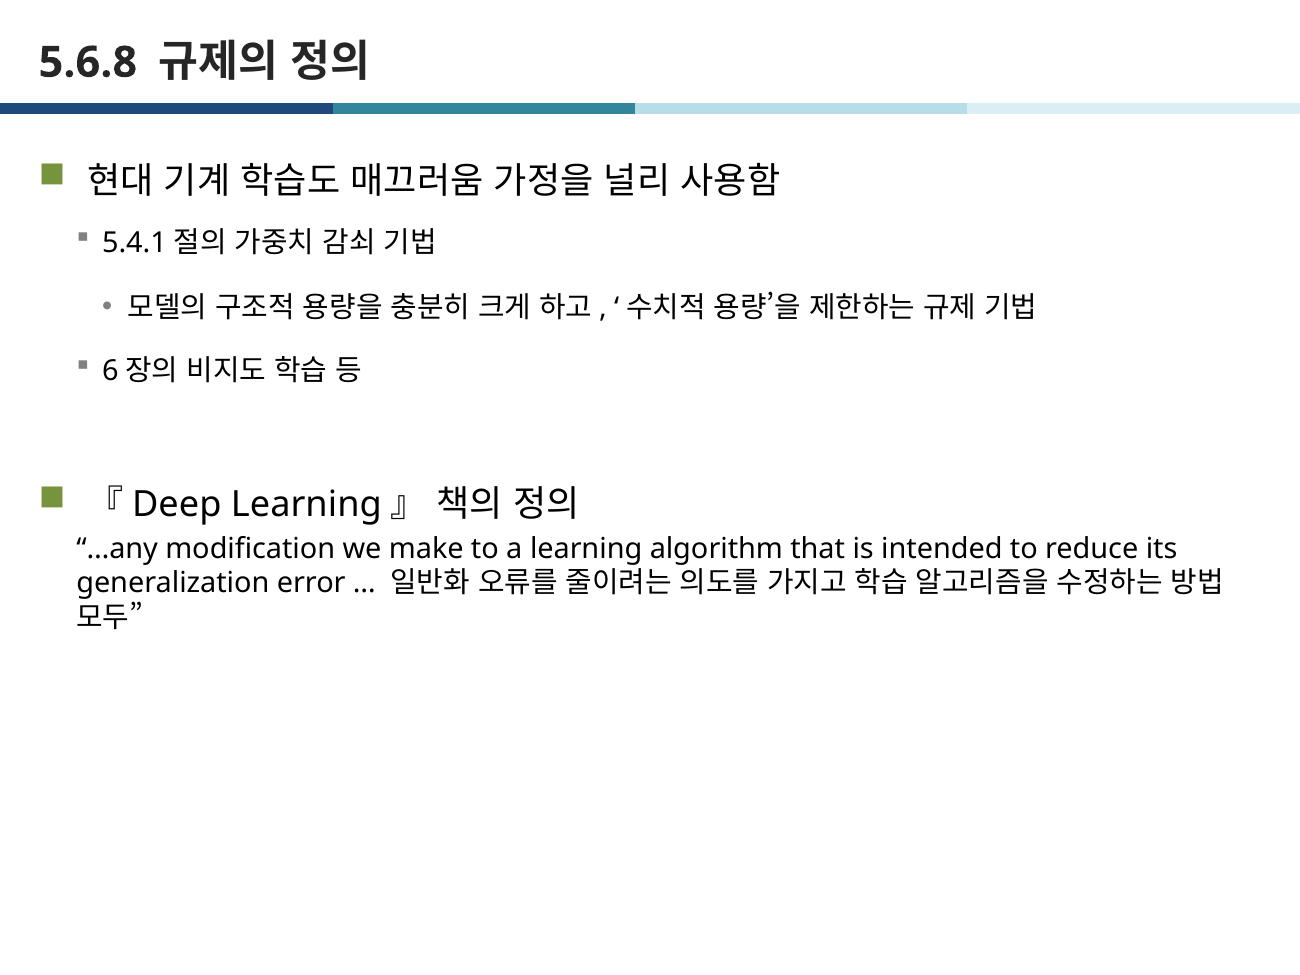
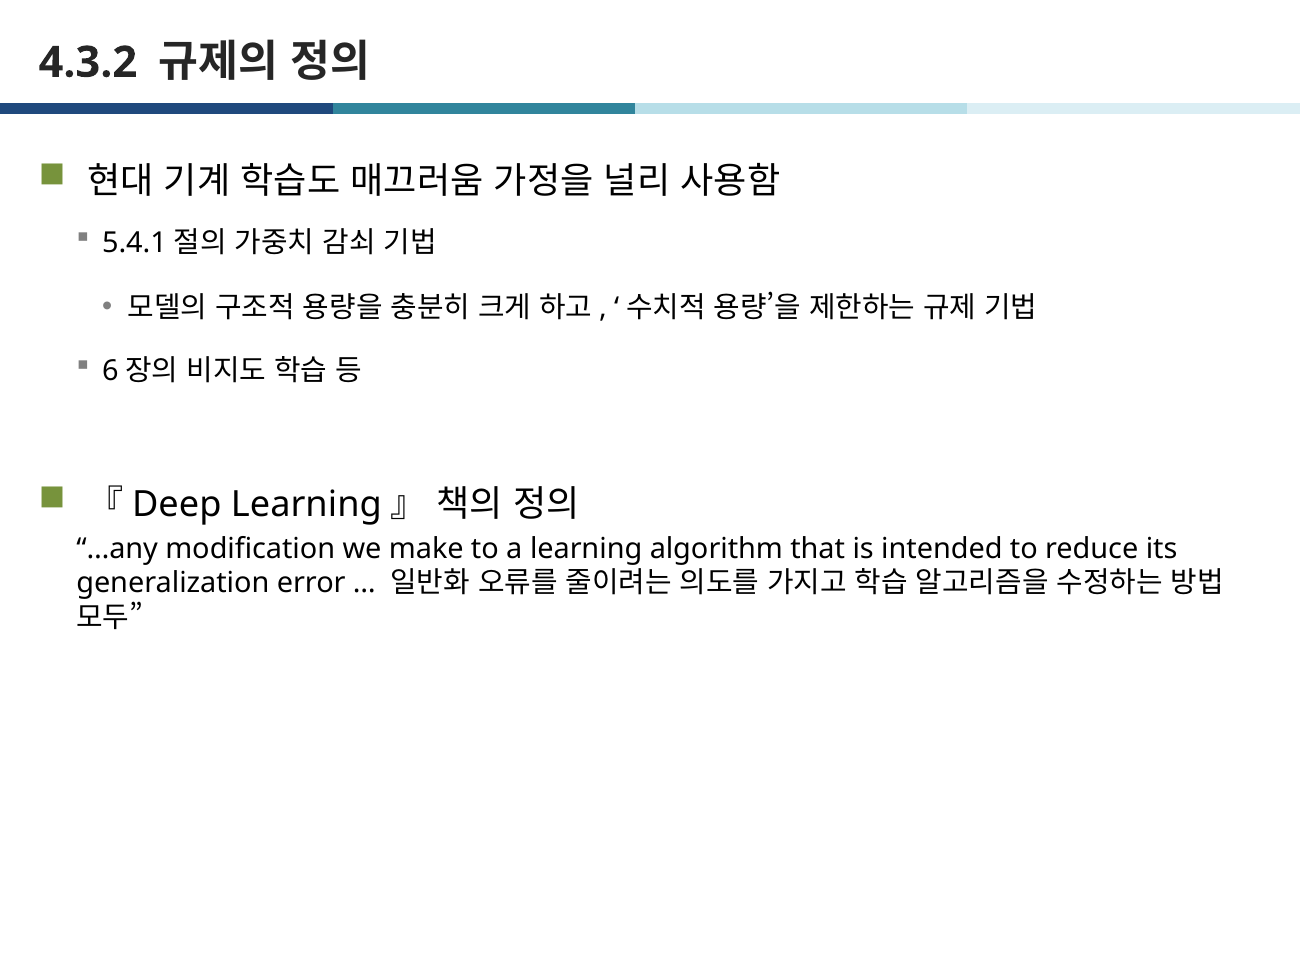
5.6.8: 5.6.8 -> 4.3.2
